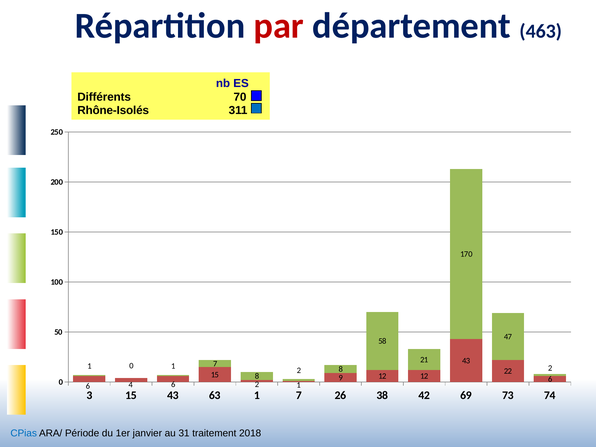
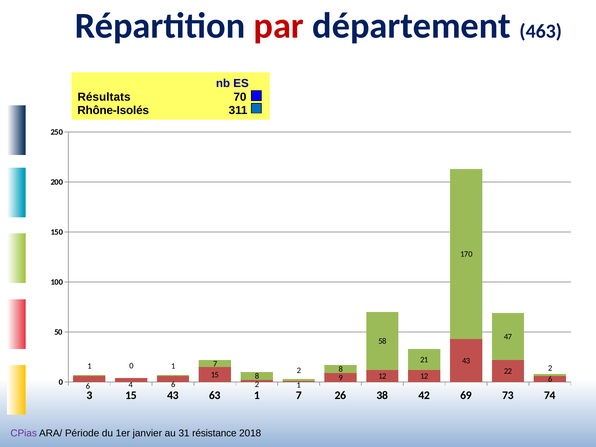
Différents: Différents -> Résultats
CPias colour: blue -> purple
traitement: traitement -> résistance
